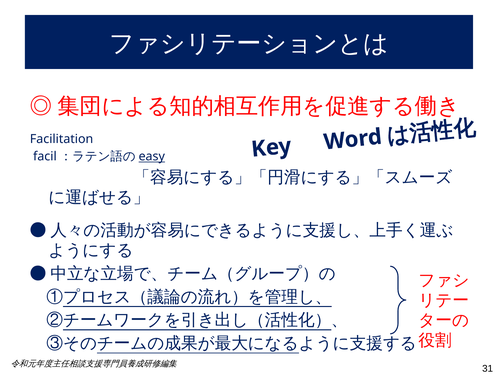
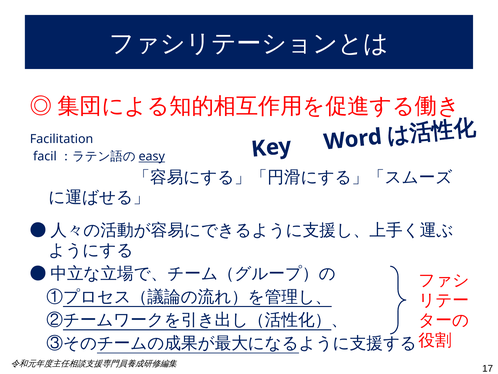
31: 31 -> 17
